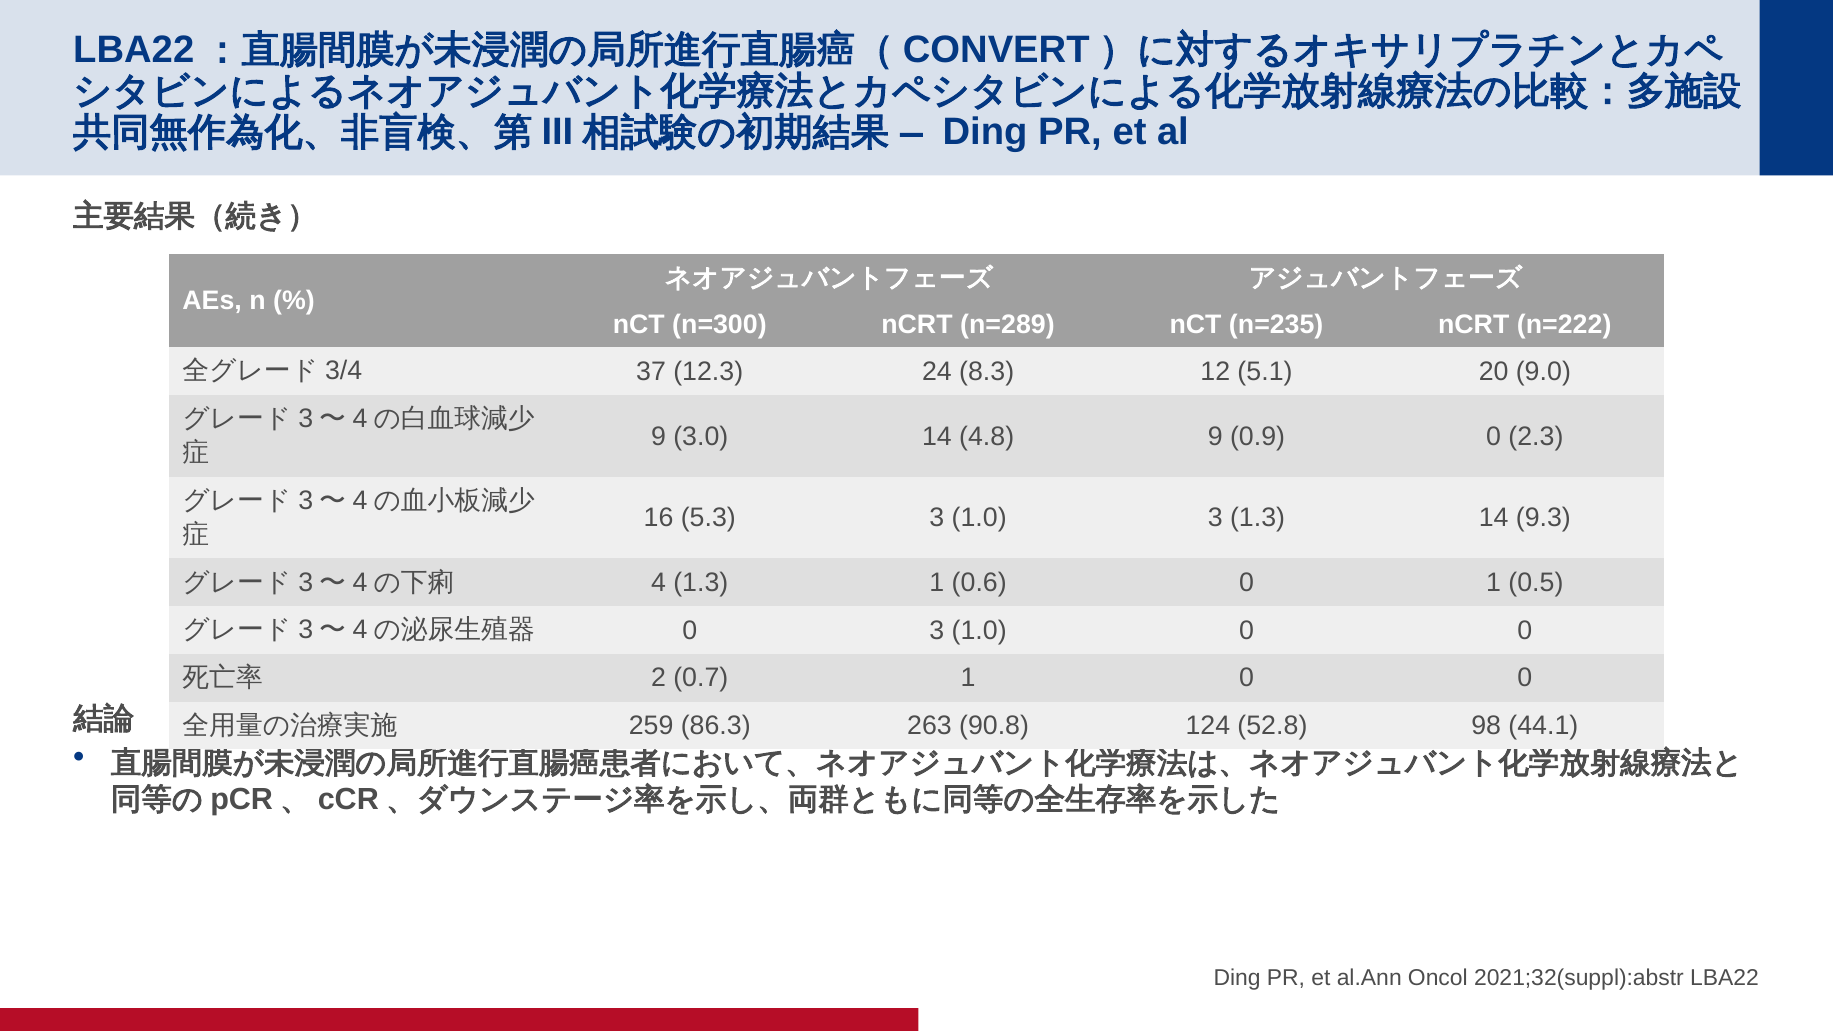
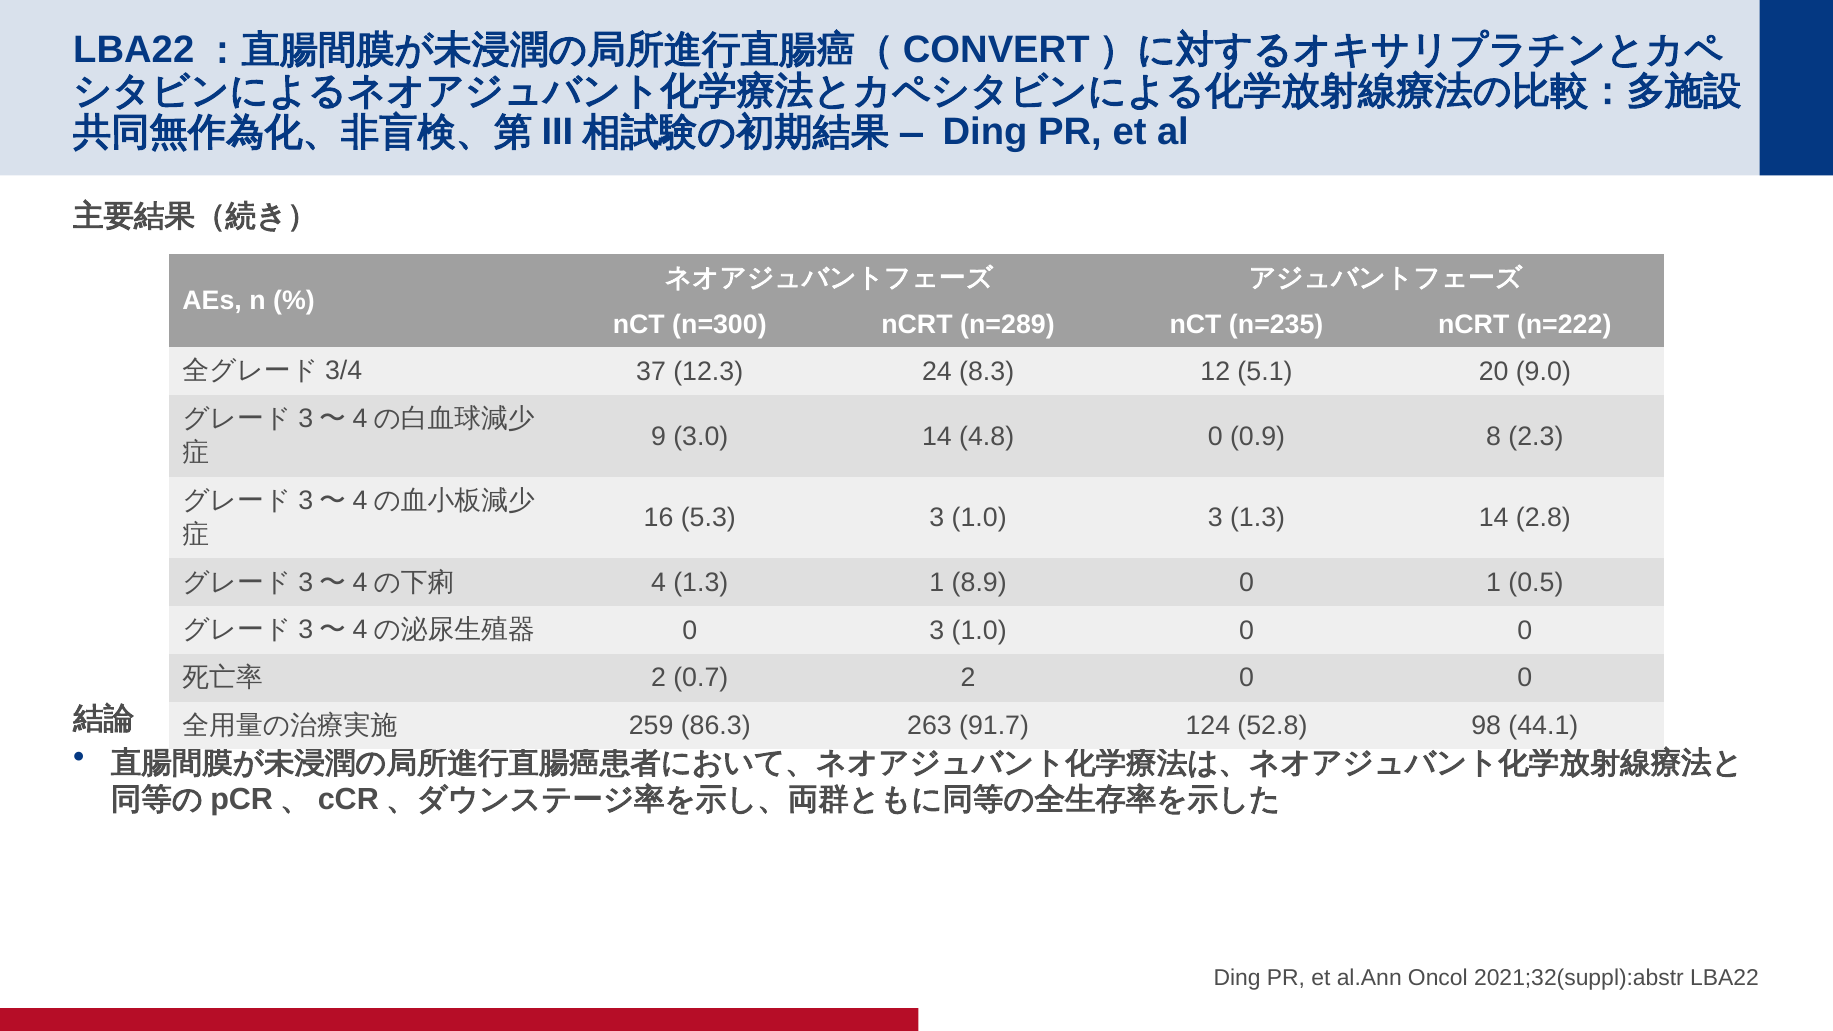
4.8 9: 9 -> 0
0.9 0: 0 -> 8
9.3: 9.3 -> 2.8
0.6: 0.6 -> 8.9
0.7 1: 1 -> 2
90.8: 90.8 -> 91.7
